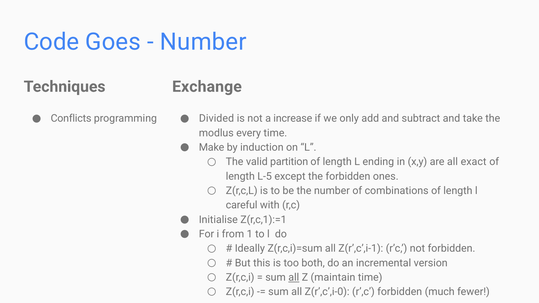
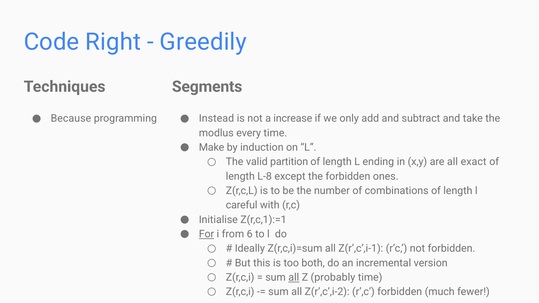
Goes: Goes -> Right
Number at (203, 42): Number -> Greedily
Exchange: Exchange -> Segments
Conflicts: Conflicts -> Because
Divided: Divided -> Instead
L-5: L-5 -> L-8
For underline: none -> present
1: 1 -> 6
maintain: maintain -> probably
Z(r’,c’,i-0: Z(r’,c’,i-0 -> Z(r’,c’,i-2
